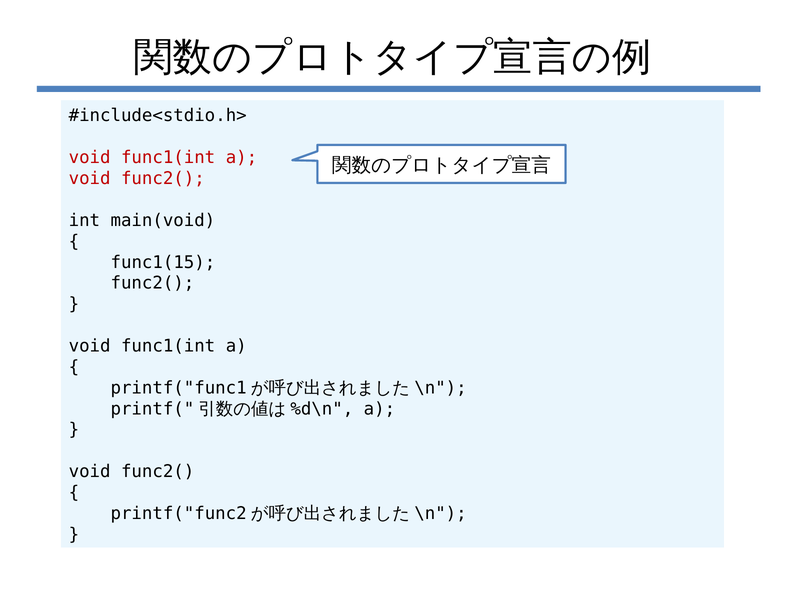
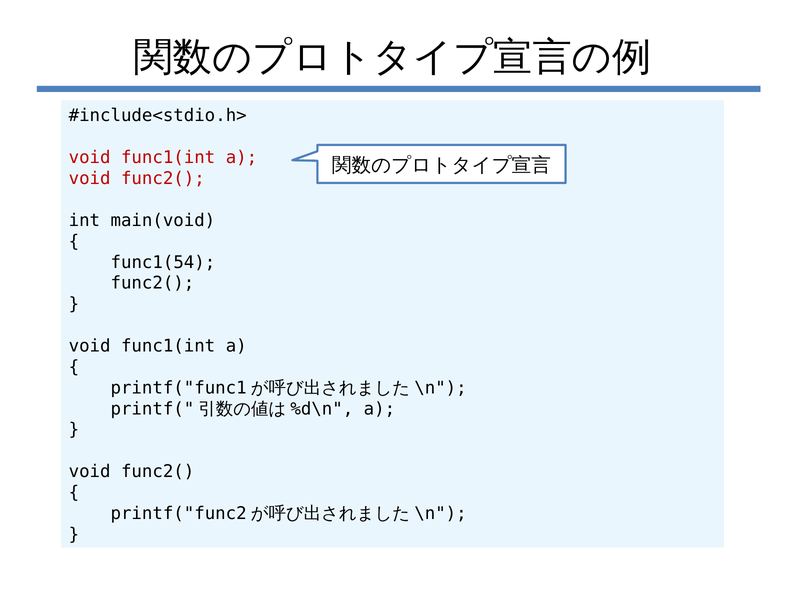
func1(15: func1(15 -> func1(54
